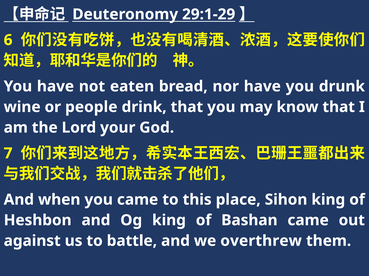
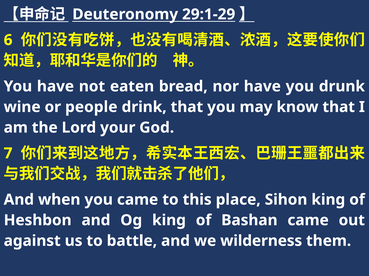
overthrew: overthrew -> wilderness
